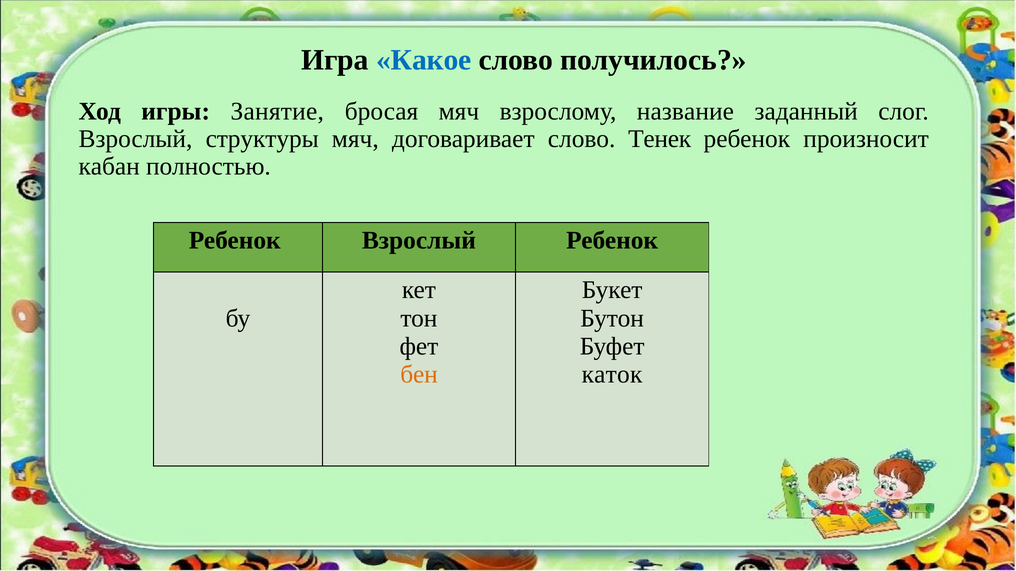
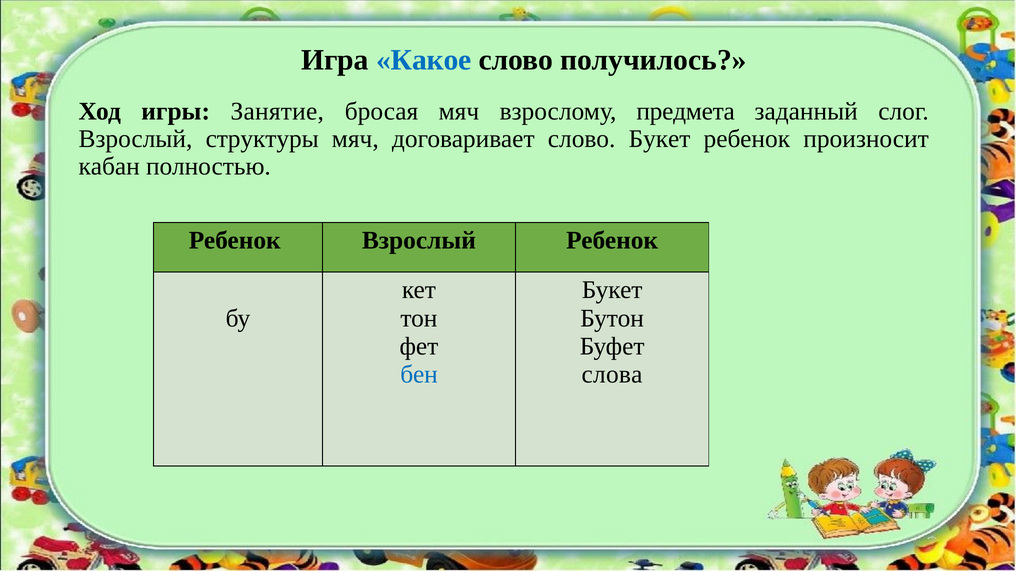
название: название -> предмета
слово Тенек: Тенек -> Букет
бен colour: orange -> blue
каток: каток -> слова
